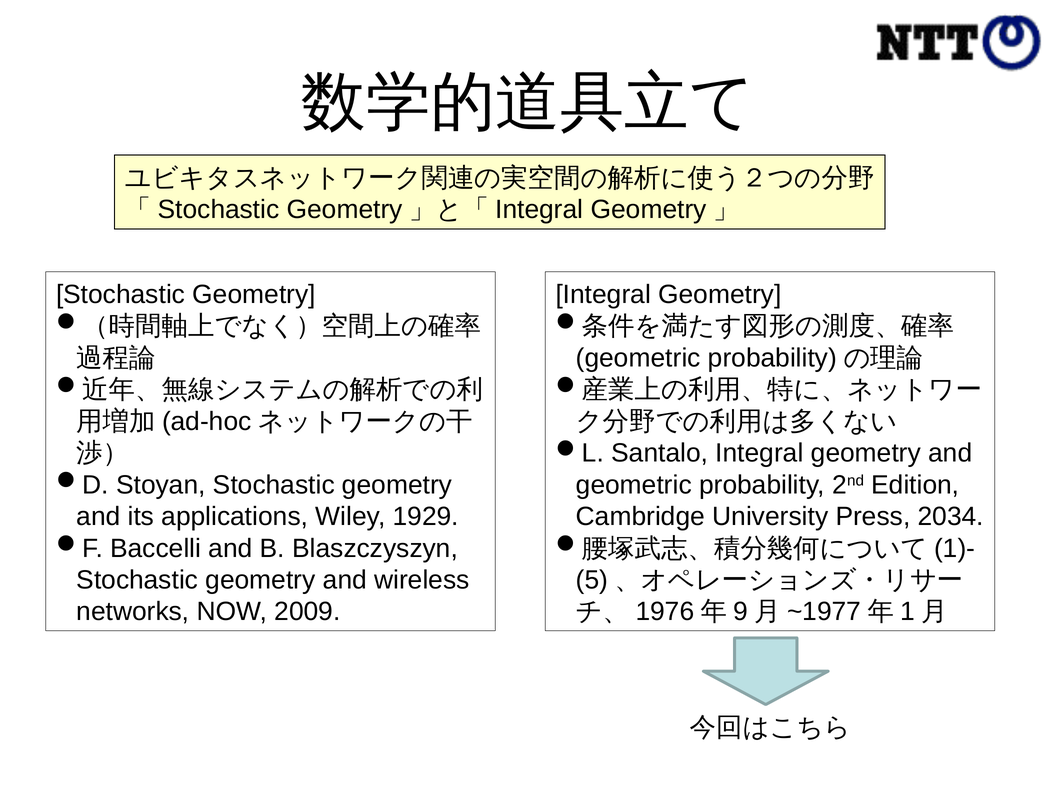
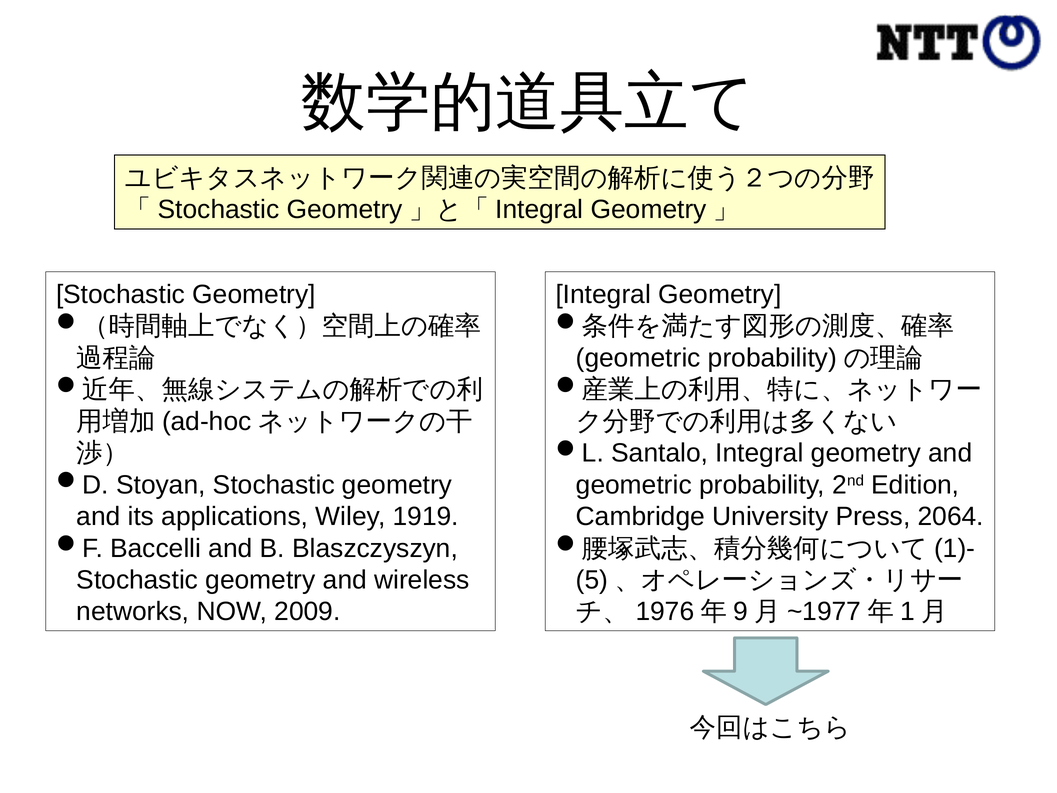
1929: 1929 -> 1919
2034: 2034 -> 2064
